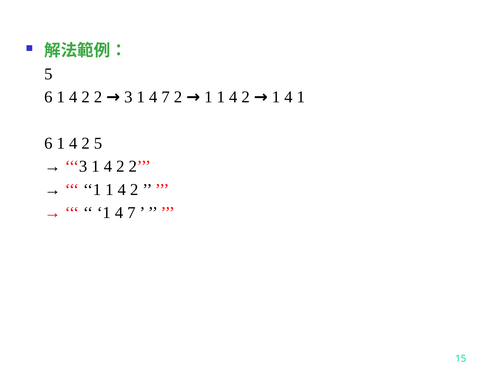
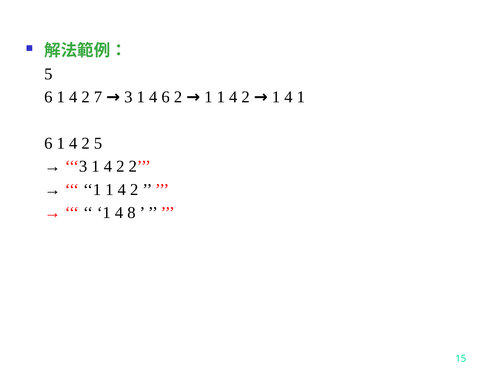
2 at (98, 97): 2 -> 7
3 1 4 7: 7 -> 6
7 at (131, 213): 7 -> 8
